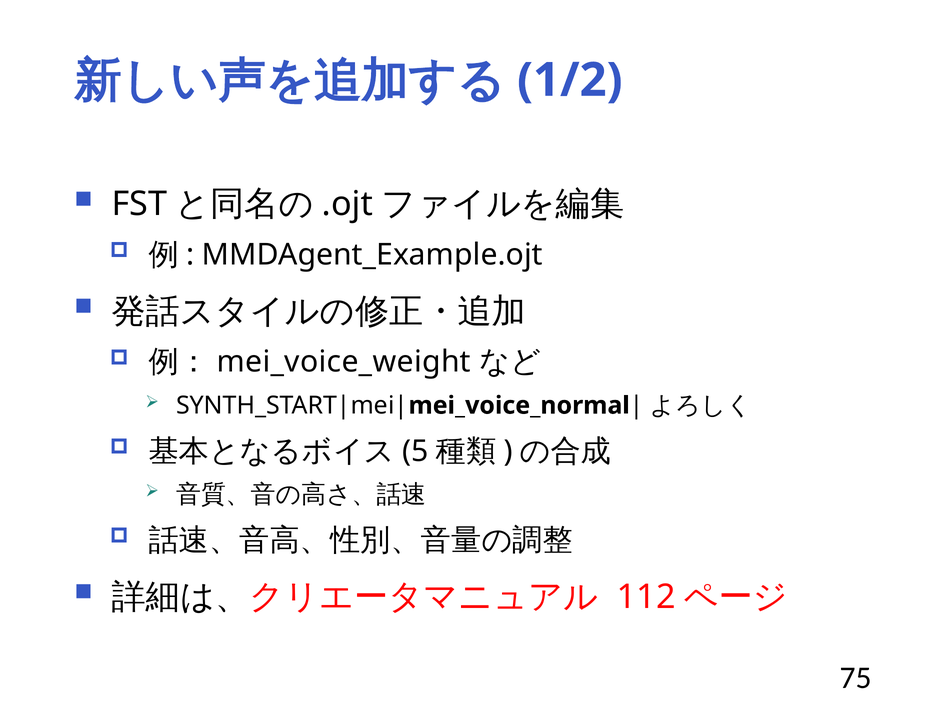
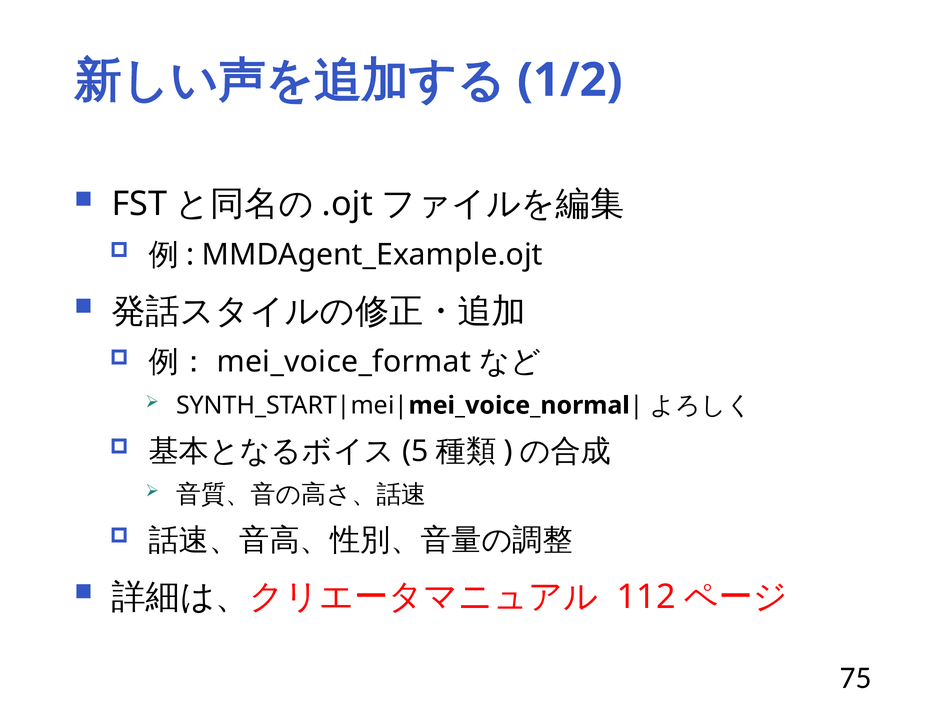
mei_voice_weight: mei_voice_weight -> mei_voice_format
